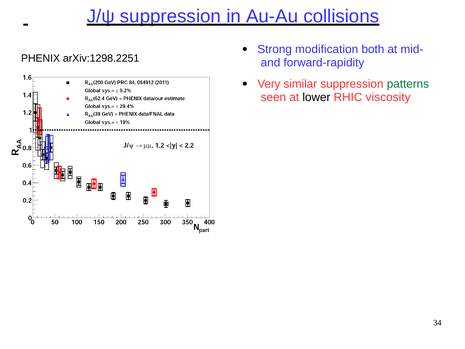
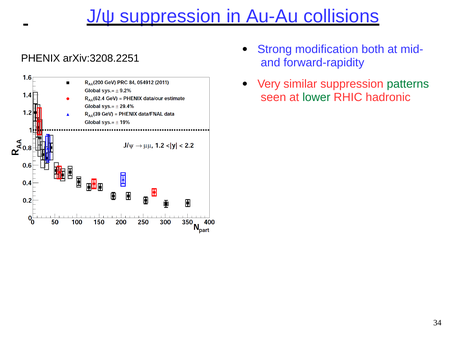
arXiv:1298.2251: arXiv:1298.2251 -> arXiv:3208.2251
lower colour: black -> green
viscosity: viscosity -> hadronic
